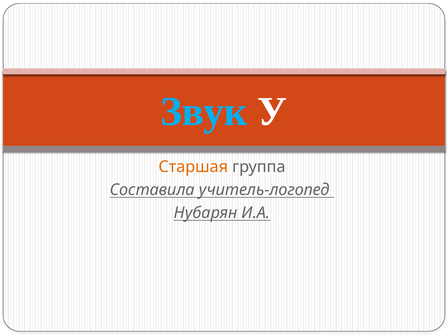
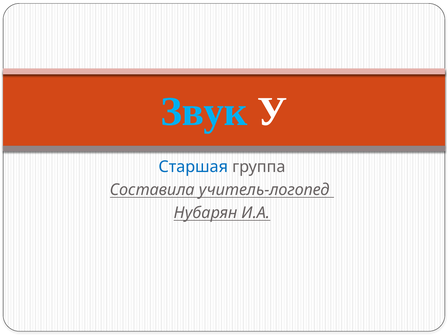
Старшая colour: orange -> blue
